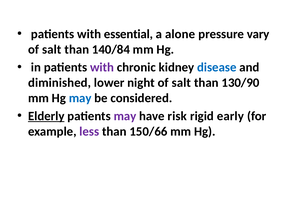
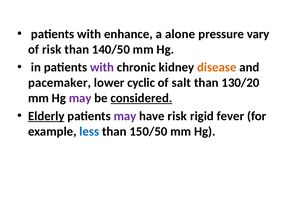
essential: essential -> enhance
salt at (52, 49): salt -> risk
140/84: 140/84 -> 140/50
disease colour: blue -> orange
diminished: diminished -> pacemaker
night: night -> cyclic
130/90: 130/90 -> 130/20
may at (80, 98) colour: blue -> purple
considered underline: none -> present
early: early -> fever
less colour: purple -> blue
150/66: 150/66 -> 150/50
